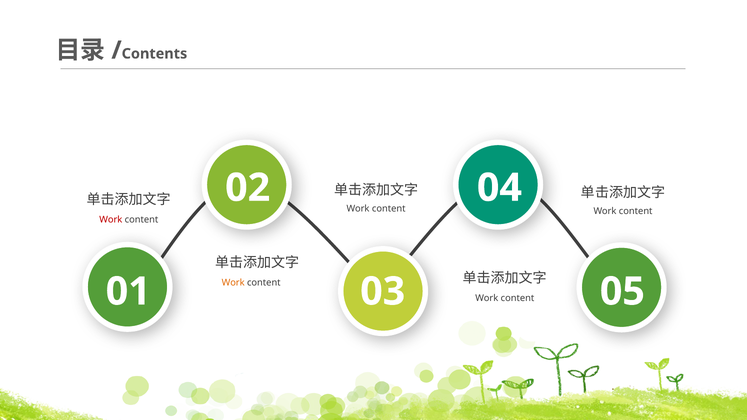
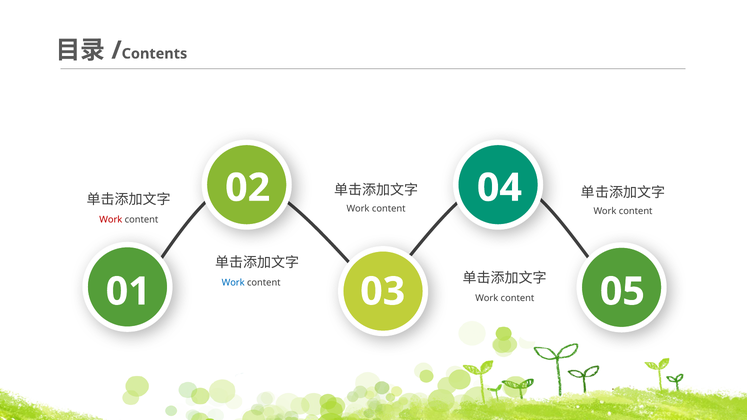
Work at (233, 283) colour: orange -> blue
